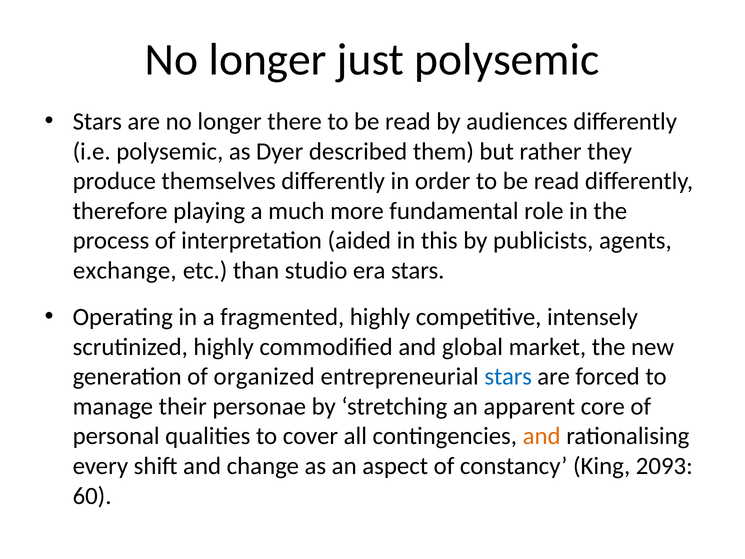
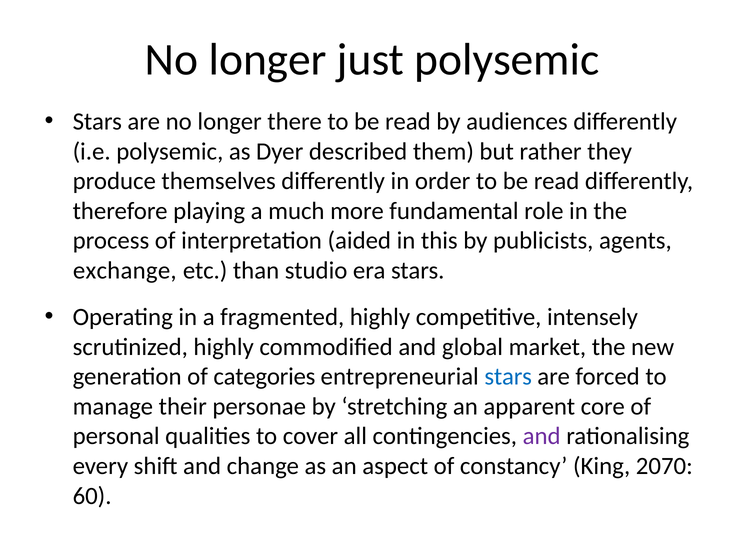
organized: organized -> categories
and at (542, 436) colour: orange -> purple
2093: 2093 -> 2070
